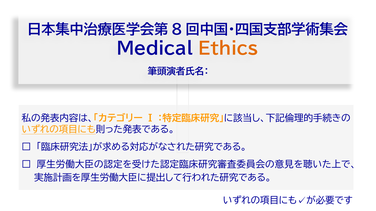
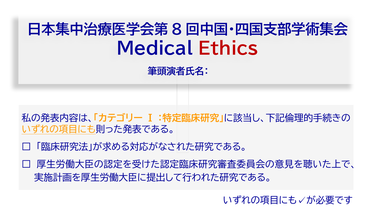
Ethics colour: orange -> red
